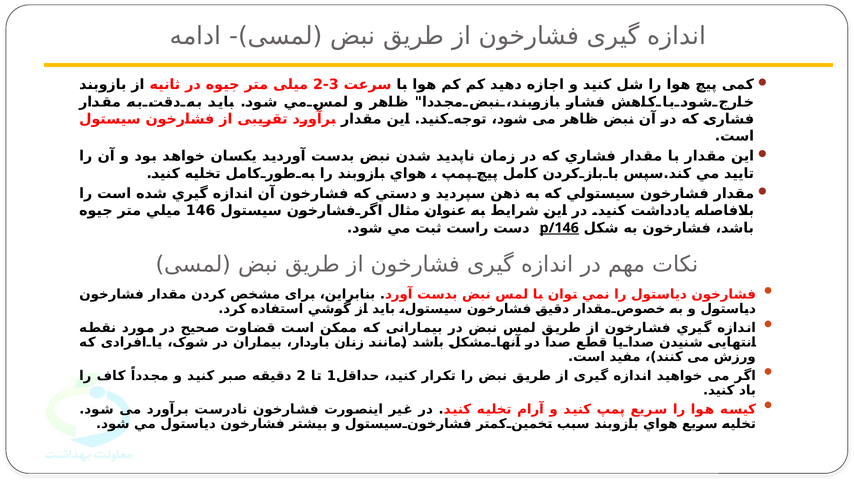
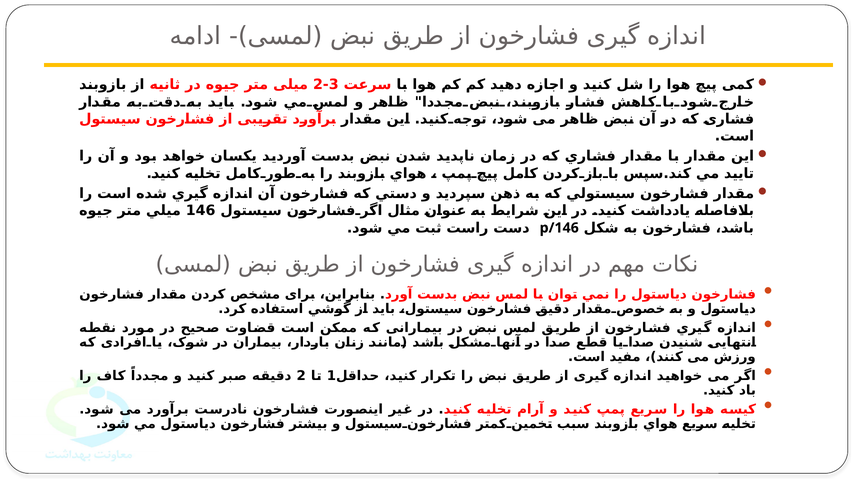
p/146 underline: present -> none
